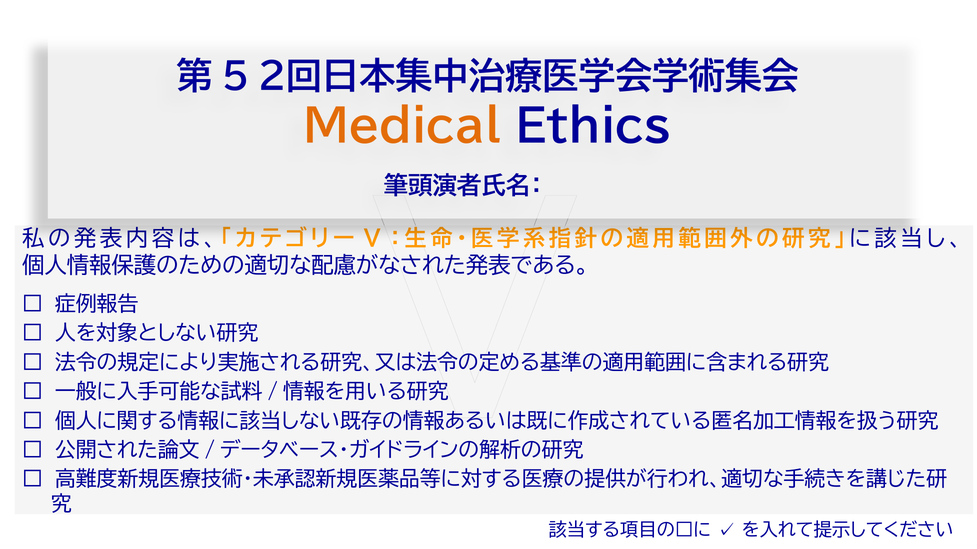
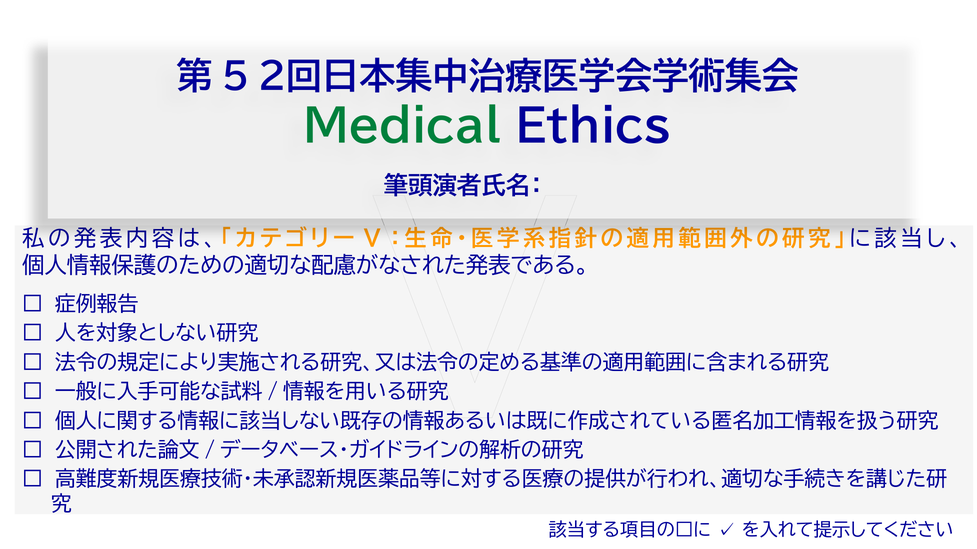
Medical colour: orange -> green
